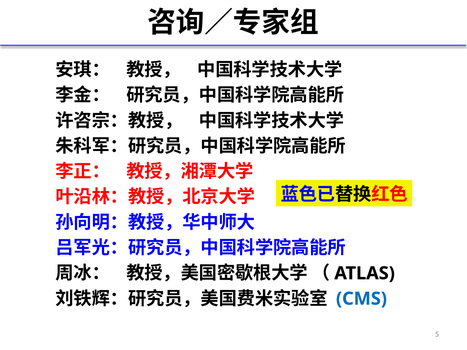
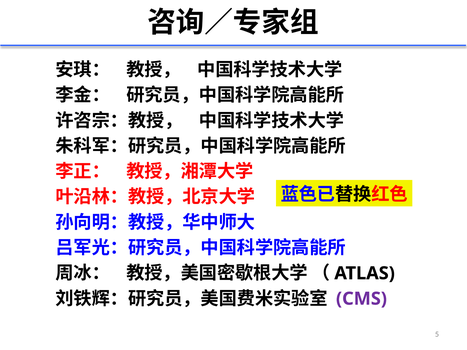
CMS colour: blue -> purple
